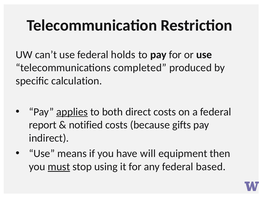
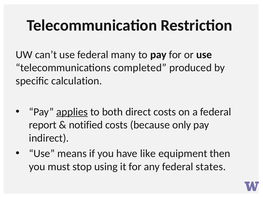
holds: holds -> many
gifts: gifts -> only
will: will -> like
must underline: present -> none
based: based -> states
